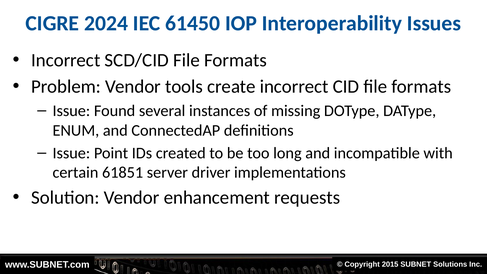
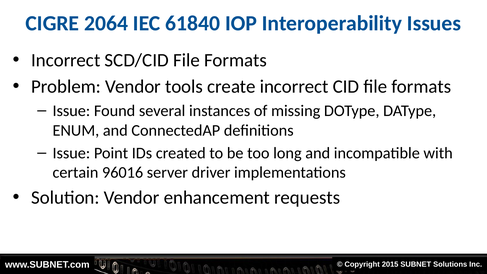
2024: 2024 -> 2064
61450: 61450 -> 61840
61851: 61851 -> 96016
